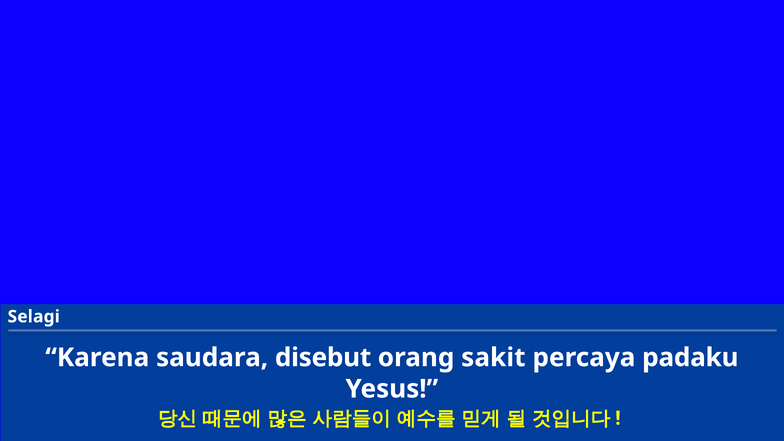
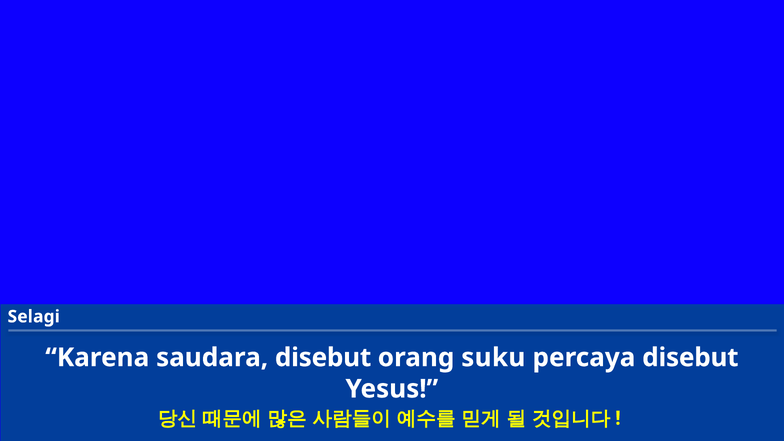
sakit: sakit -> suku
percaya padaku: padaku -> disebut
